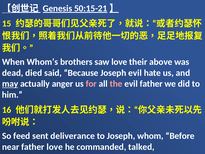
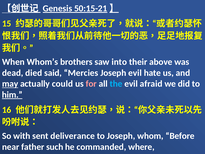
saw love: love -> into
Because: Because -> Mercies
anger: anger -> could
the colour: pink -> light blue
evil father: father -> afraid
him underline: none -> present
feed: feed -> with
father love: love -> such
talked: talked -> where
